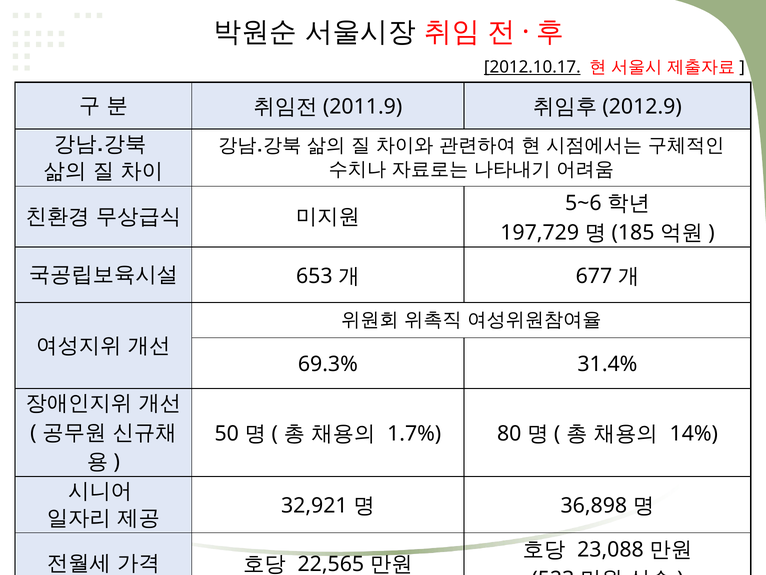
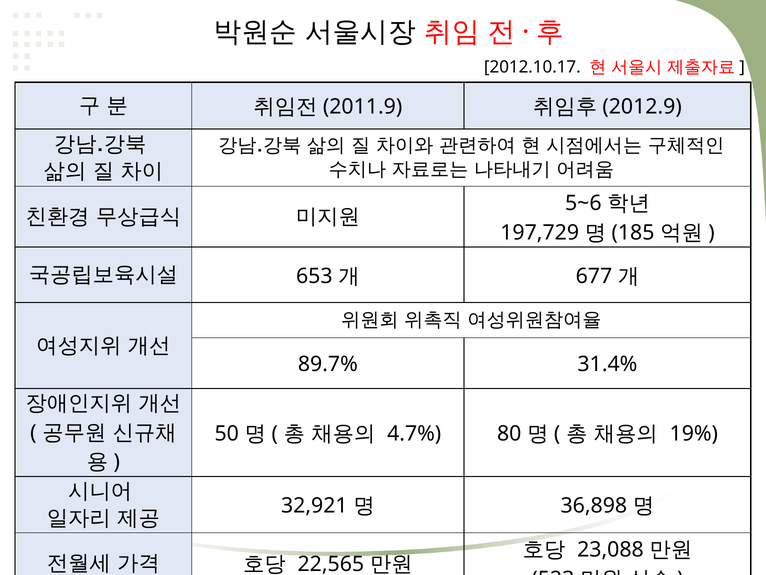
2012.10.17 underline: present -> none
69.3%: 69.3% -> 89.7%
1.7%: 1.7% -> 4.7%
14%: 14% -> 19%
